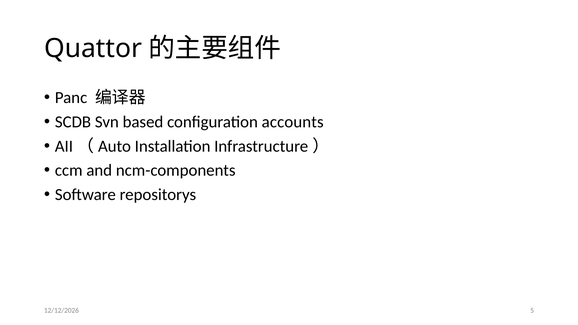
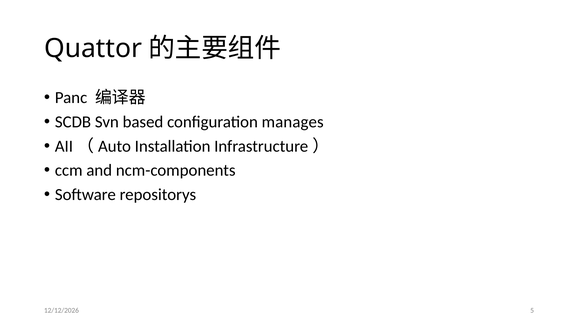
accounts: accounts -> manages
